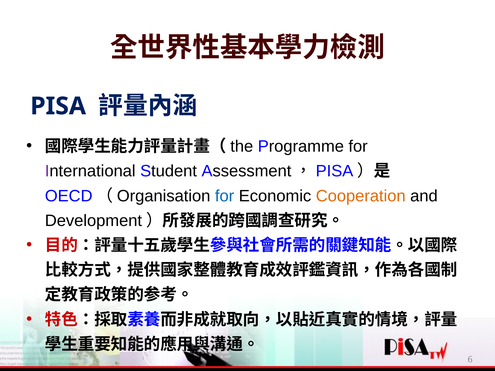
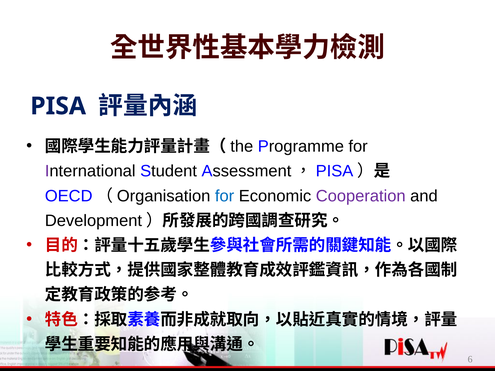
Cooperation colour: orange -> purple
